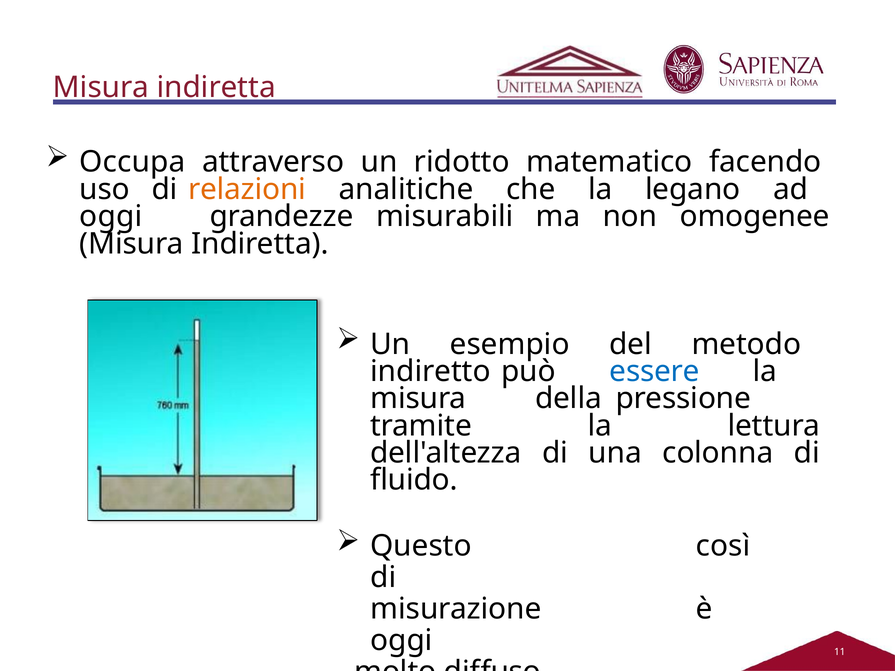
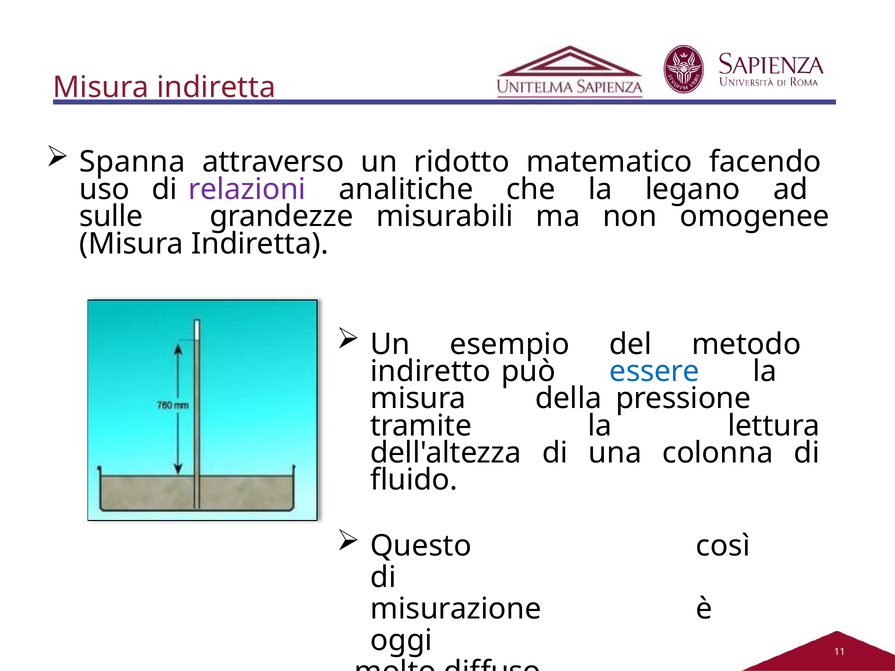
Occupa: Occupa -> Spanna
relazioni colour: orange -> purple
oggi at (111, 217): oggi -> sulle
